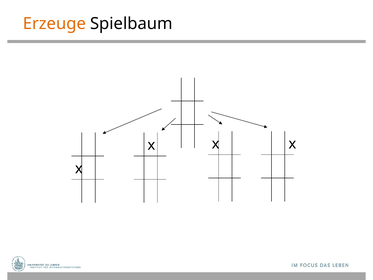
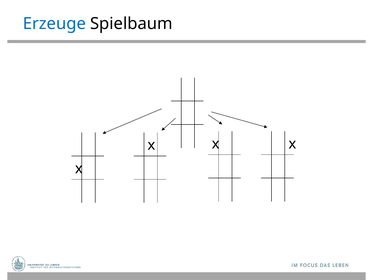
Erzeuge colour: orange -> blue
